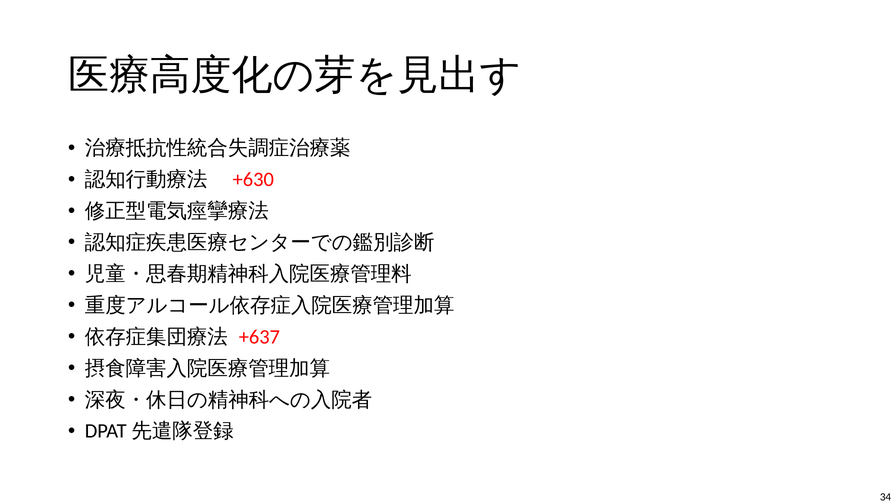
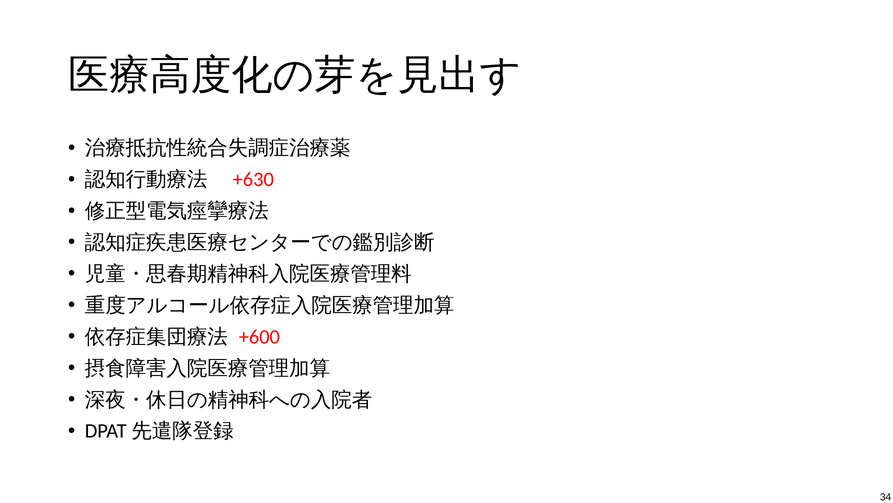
+637: +637 -> +600
